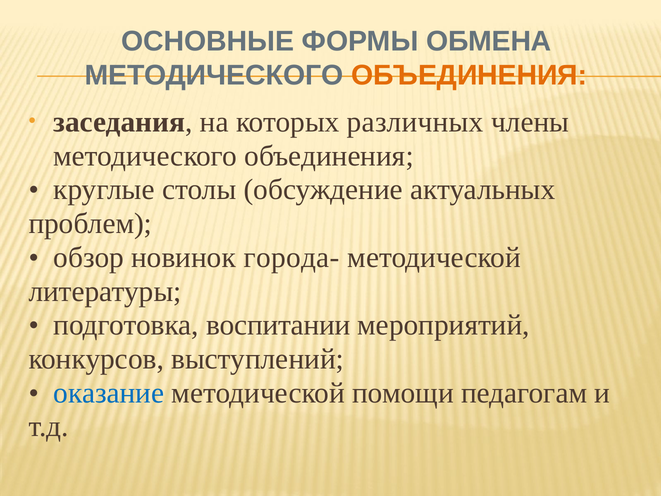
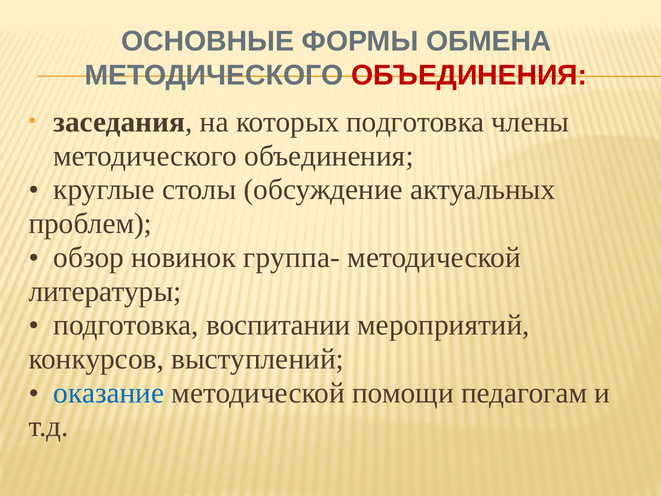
ОБЪЕДИНЕНИЯ at (469, 75) colour: orange -> red
которых различных: различных -> подготовка
города-: города- -> группа-
